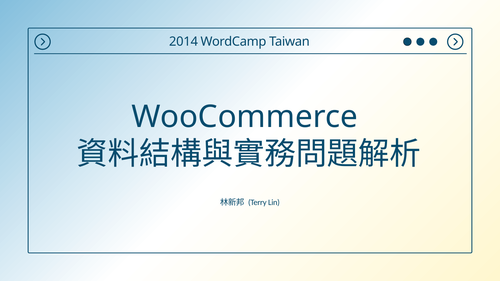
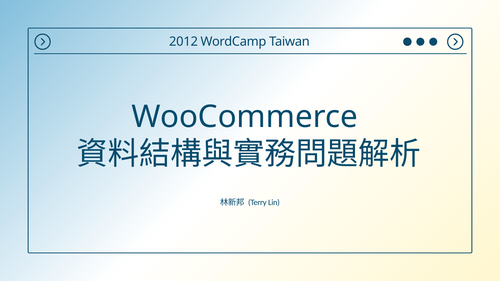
2014: 2014 -> 2012
